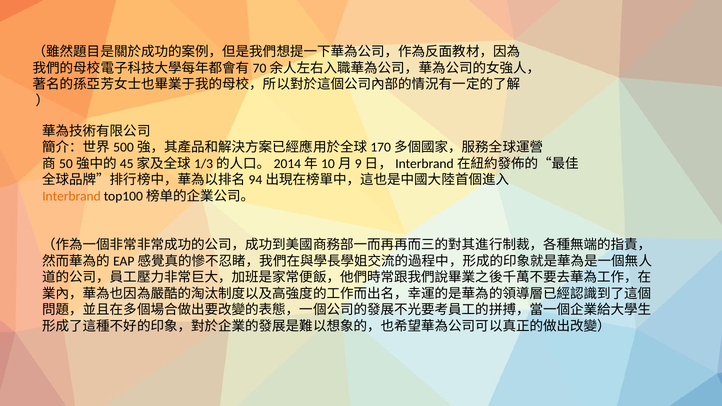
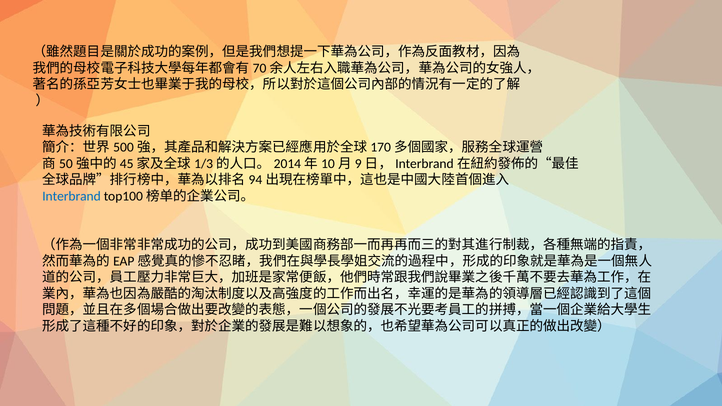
Interbrand colour: orange -> blue
